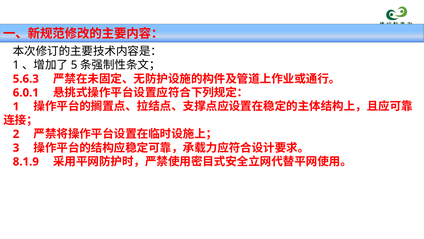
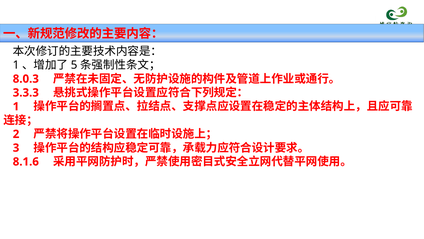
5.6.3: 5.6.3 -> 8.0.3
6.0.1: 6.0.1 -> 3.3.3
8.1.9: 8.1.9 -> 8.1.6
